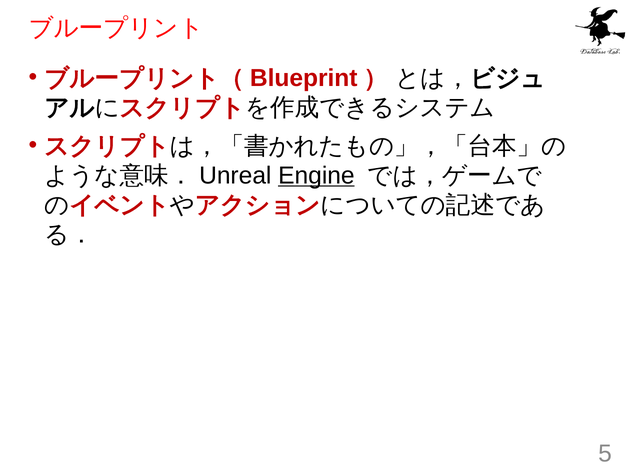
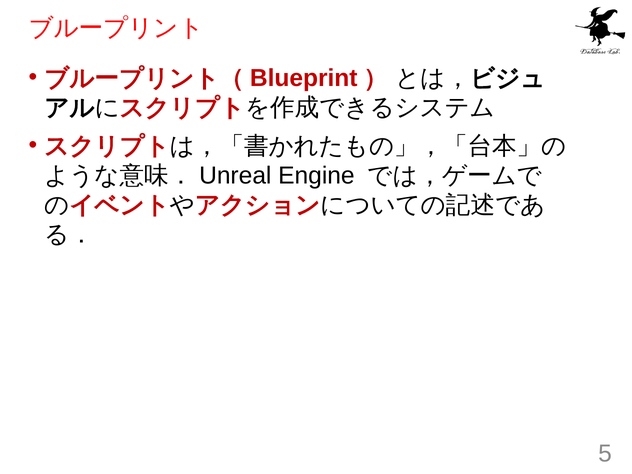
Engine underline: present -> none
